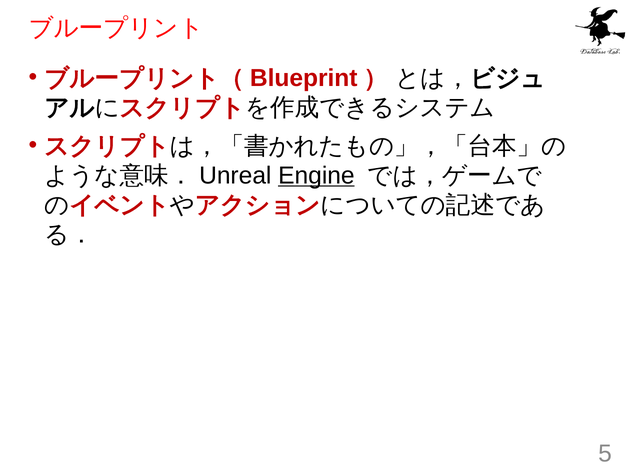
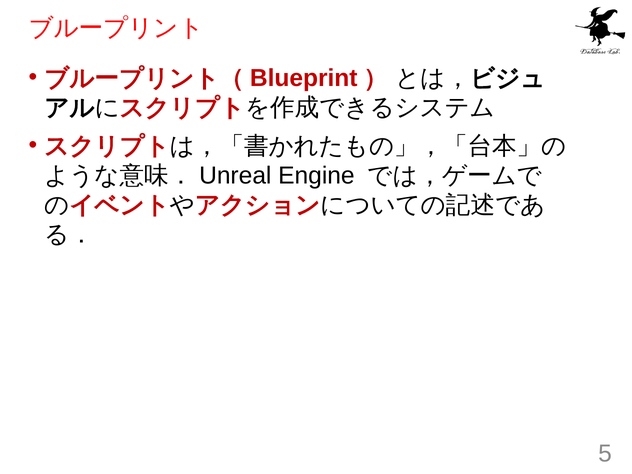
Engine underline: present -> none
